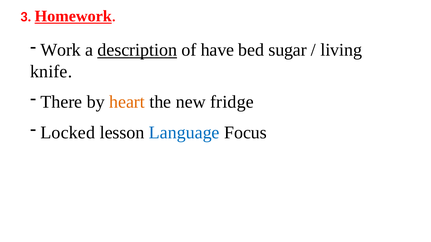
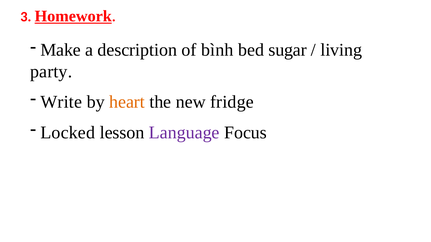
Work: Work -> Make
description underline: present -> none
have: have -> bình
knife: knife -> party
There: There -> Write
Language colour: blue -> purple
